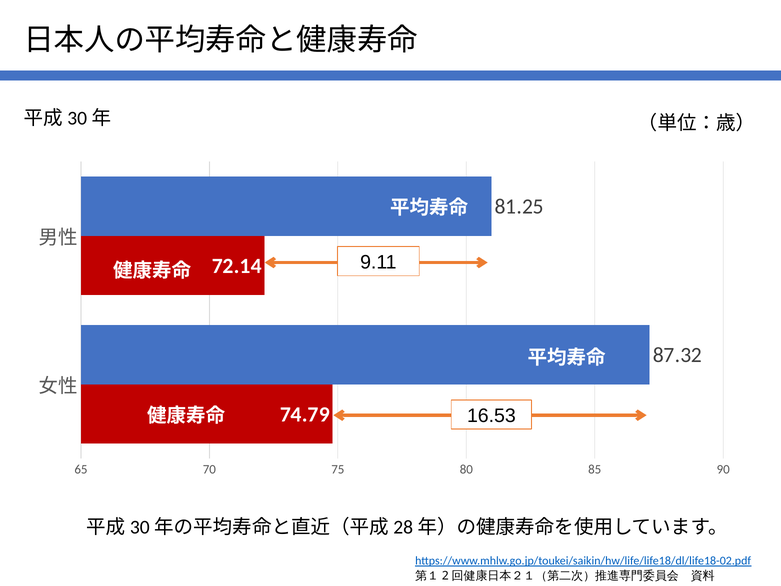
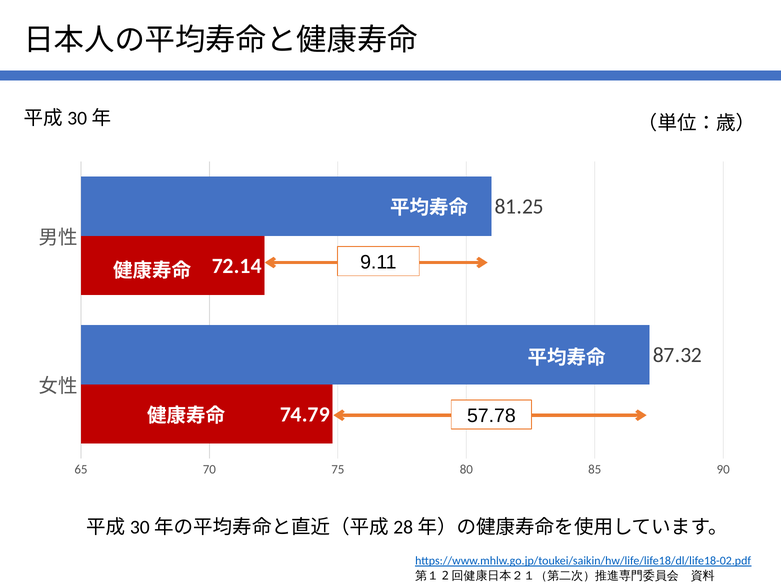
16.53: 16.53 -> 57.78
